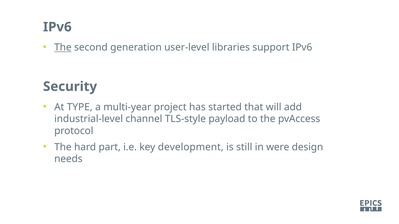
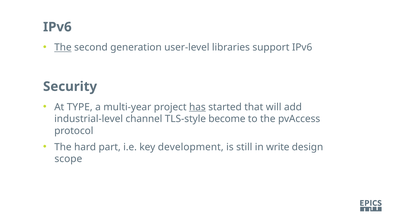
has underline: none -> present
payload: payload -> become
were: were -> write
needs: needs -> scope
